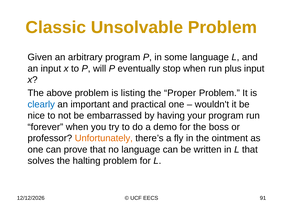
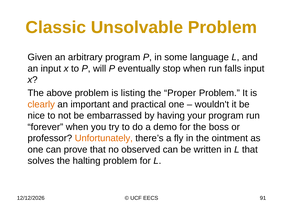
plus: plus -> falls
clearly colour: blue -> orange
no language: language -> observed
